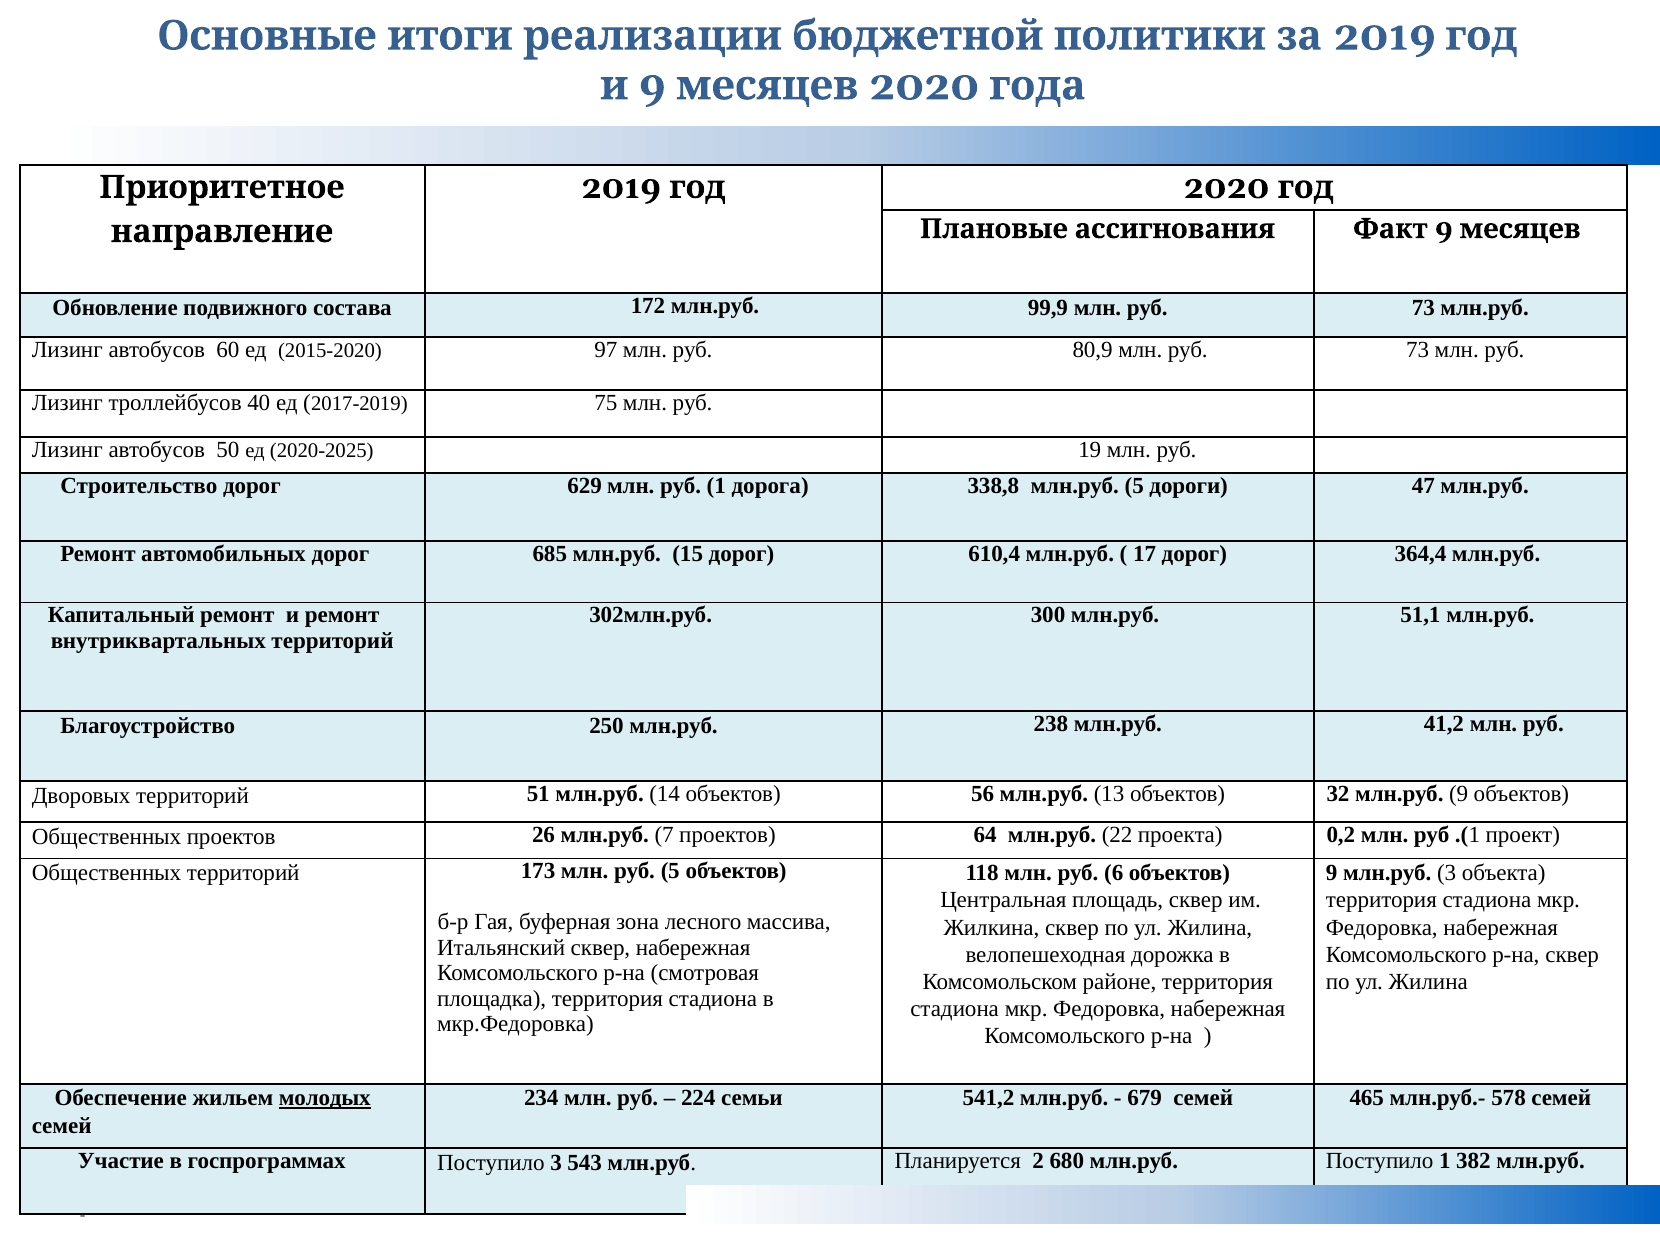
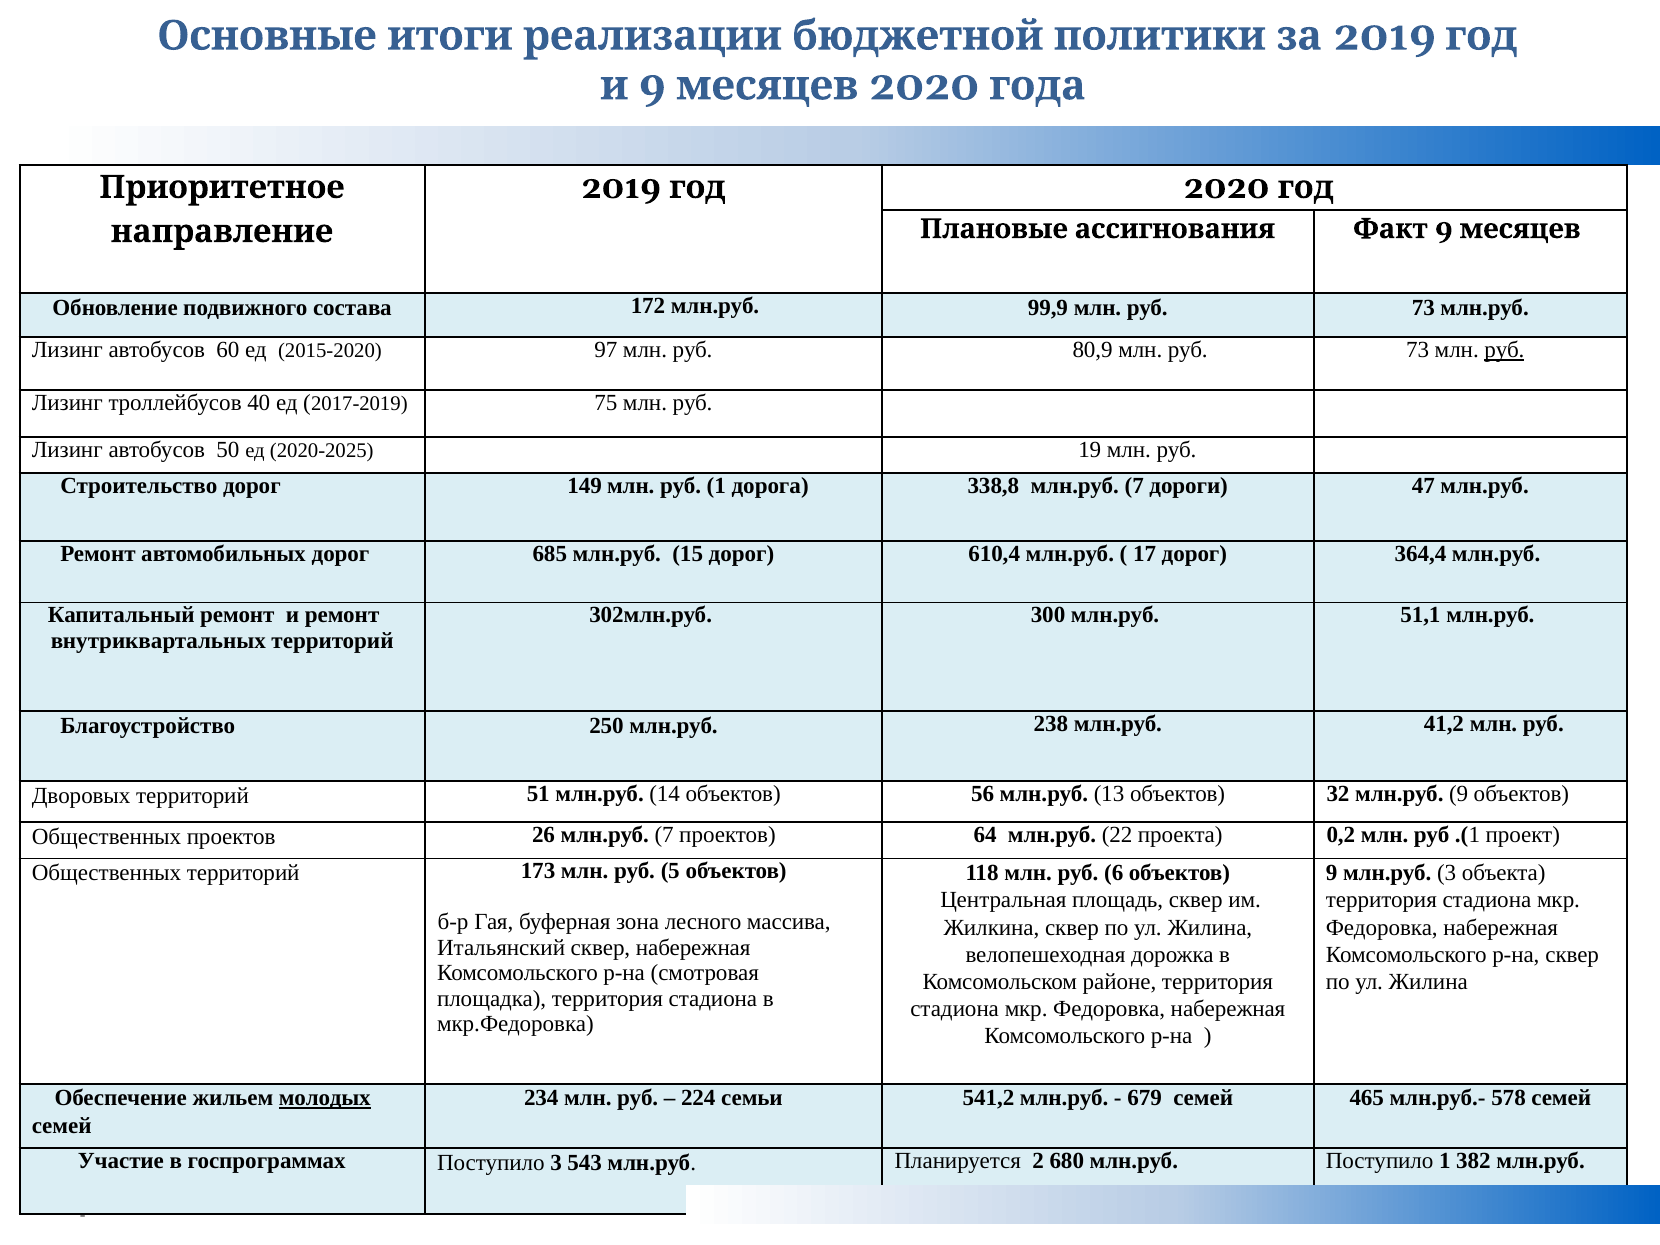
руб at (1504, 350) underline: none -> present
629: 629 -> 149
338,8 млн.руб 5: 5 -> 7
